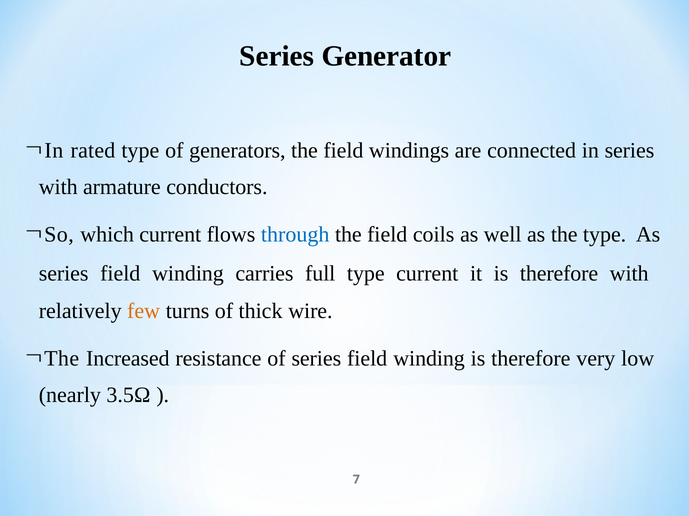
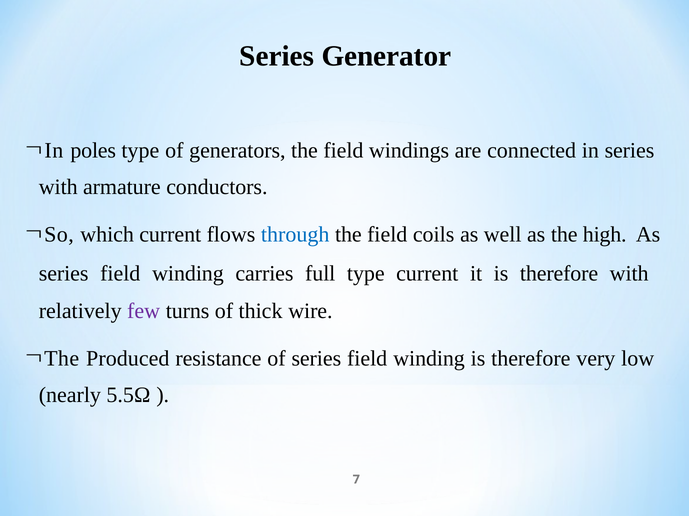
rated: rated -> poles
the type: type -> high
few colour: orange -> purple
Increased: Increased -> Produced
3.5Ω: 3.5Ω -> 5.5Ω
